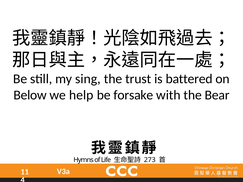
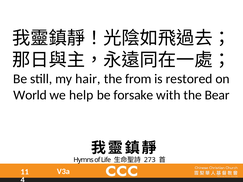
sing: sing -> hair
trust: trust -> from
battered: battered -> restored
Below: Below -> World
